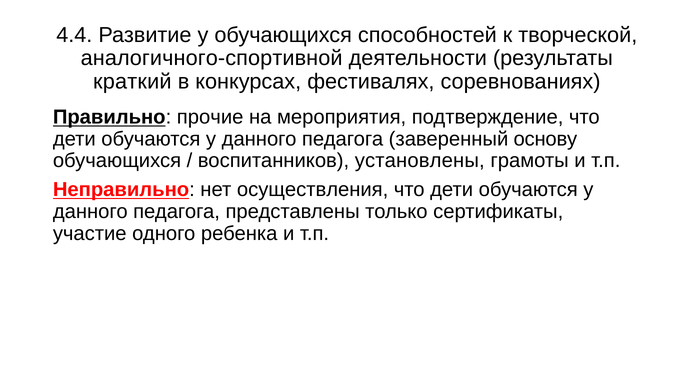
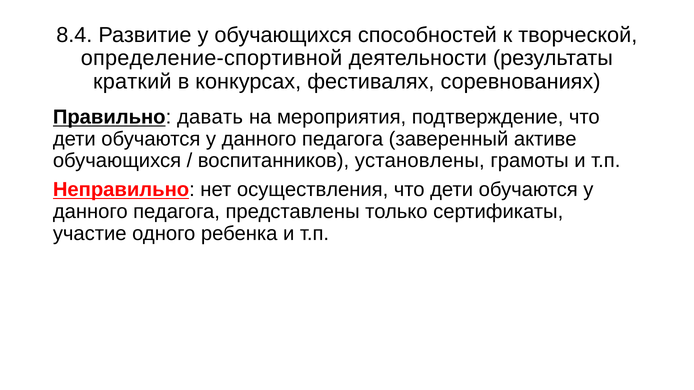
4.4: 4.4 -> 8.4
аналогичного-спортивной: аналогичного-спортивной -> определение-спортивной
прочие: прочие -> давать
основу: основу -> активе
